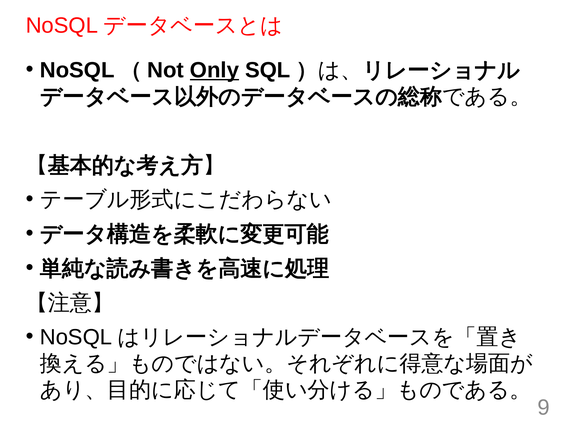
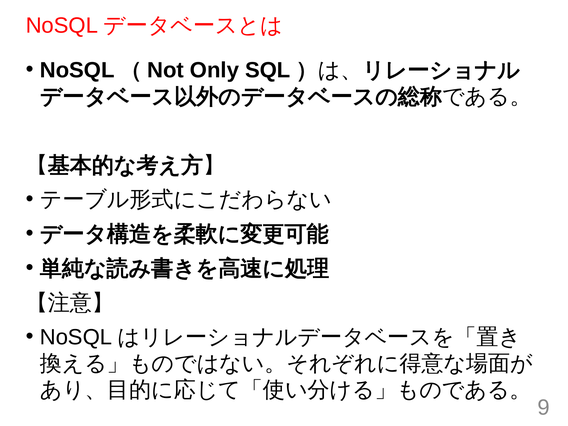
Only underline: present -> none
